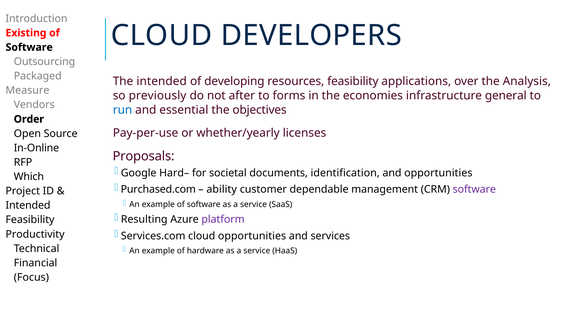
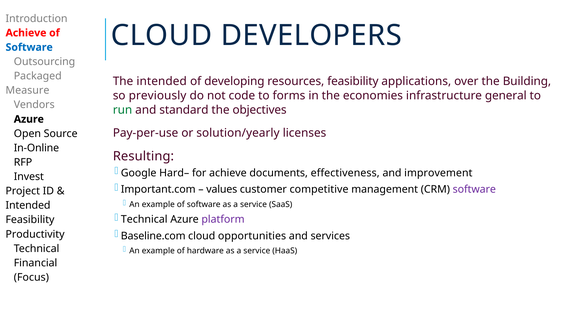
Existing at (26, 33): Existing -> Achieve
Software at (29, 47) colour: black -> blue
Analysis: Analysis -> Building
after: after -> code
run colour: blue -> green
essential: essential -> standard
Order at (29, 119): Order -> Azure
whether/yearly: whether/yearly -> solution/yearly
Proposals: Proposals -> Resulting
for societal: societal -> achieve
identification: identification -> effectiveness
and opportunities: opportunities -> improvement
Which: Which -> Invest
Purchased.com: Purchased.com -> Important.com
ability: ability -> values
dependable: dependable -> competitive
Resulting at (144, 219): Resulting -> Technical
Services.com: Services.com -> Baseline.com
